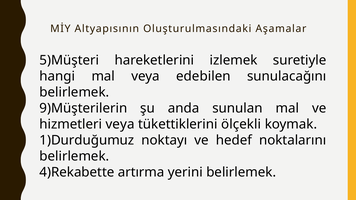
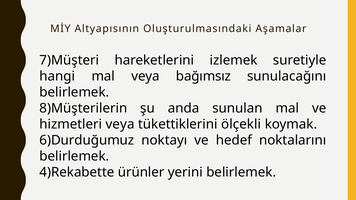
5)Müşteri: 5)Müşteri -> 7)Müşteri
edebilen: edebilen -> bağımsız
9)Müşterilerin: 9)Müşterilerin -> 8)Müşterilerin
1)Durduğumuz: 1)Durduğumuz -> 6)Durduğumuz
artırma: artırma -> ürünler
